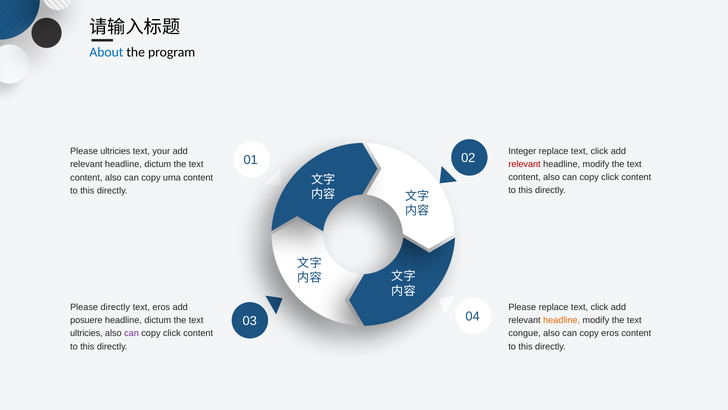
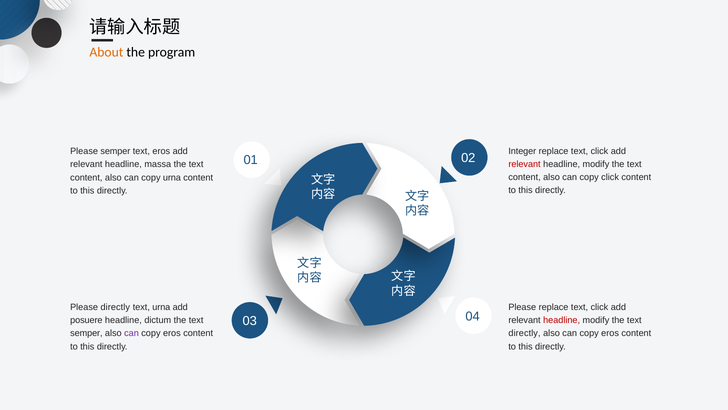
About colour: blue -> orange
Please ultricies: ultricies -> semper
text your: your -> eros
relevant headline dictum: dictum -> massa
text eros: eros -> urna
headline at (562, 320) colour: orange -> red
ultricies at (86, 333): ultricies -> semper
click at (172, 333): click -> eros
congue at (525, 333): congue -> directly
